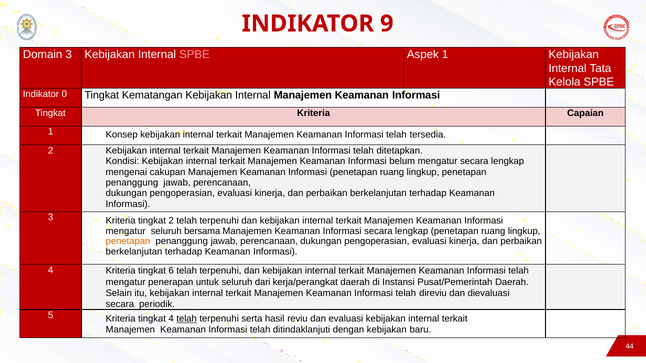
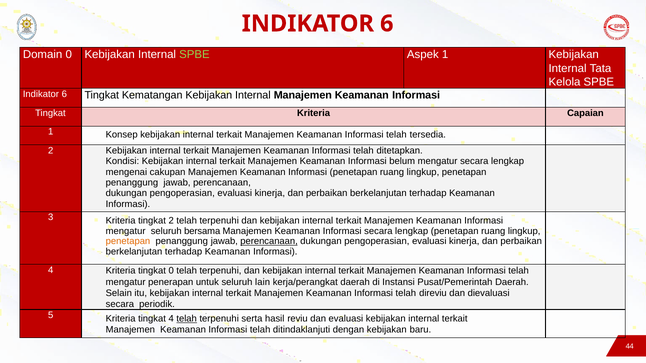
9 at (387, 24): 9 -> 6
Domain 3: 3 -> 0
SPBE at (194, 54) colour: pink -> light green
0 at (64, 94): 0 -> 6
perencanaan at (269, 242) underline: none -> present
tingkat 6: 6 -> 0
dari: dari -> lain
